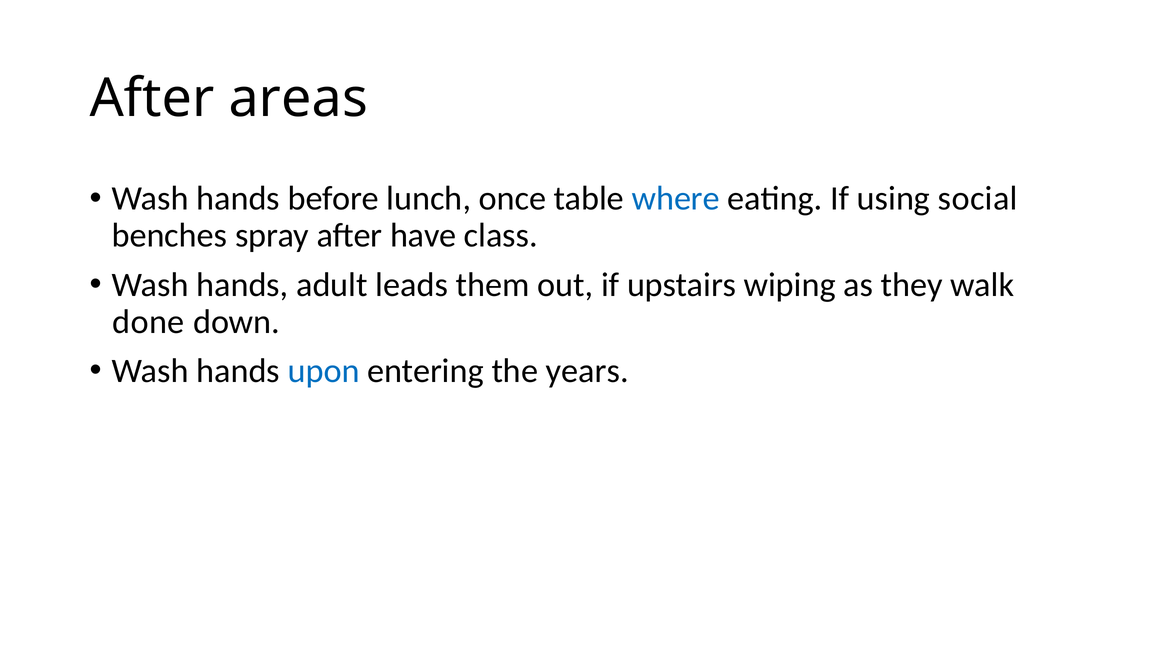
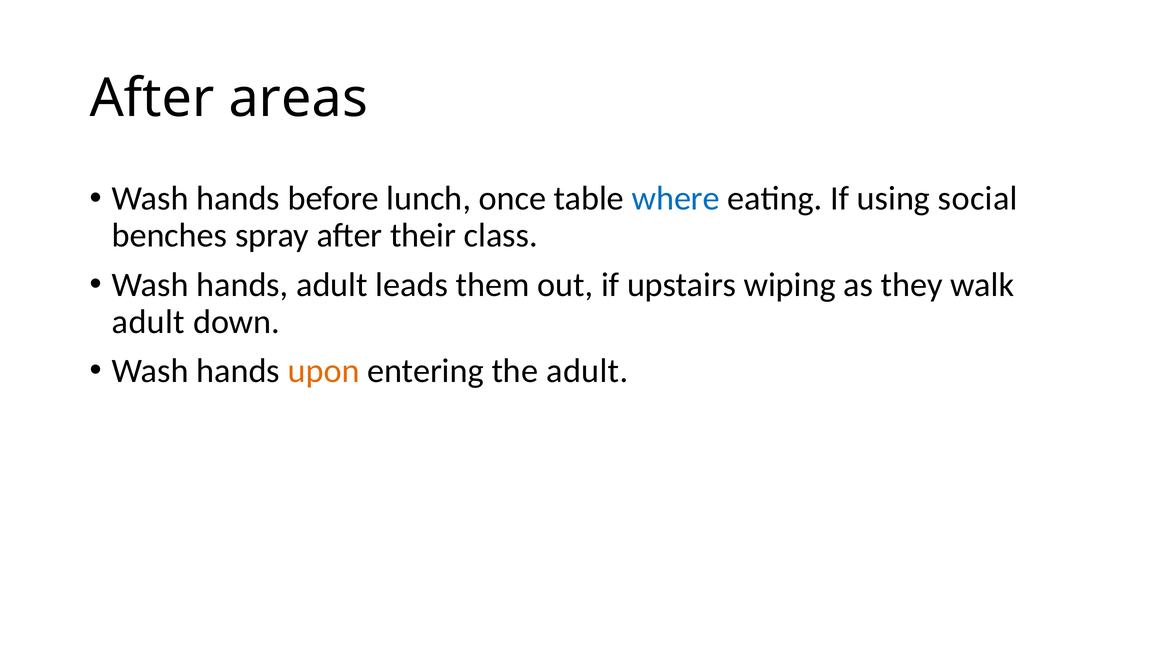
have: have -> their
done at (148, 322): done -> adult
upon colour: blue -> orange
the years: years -> adult
